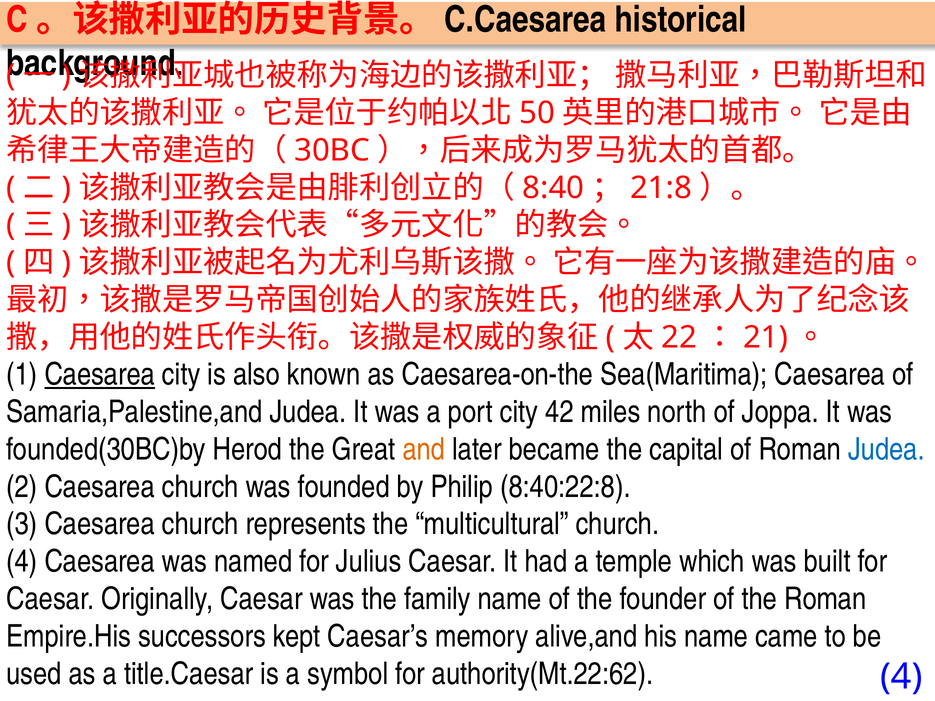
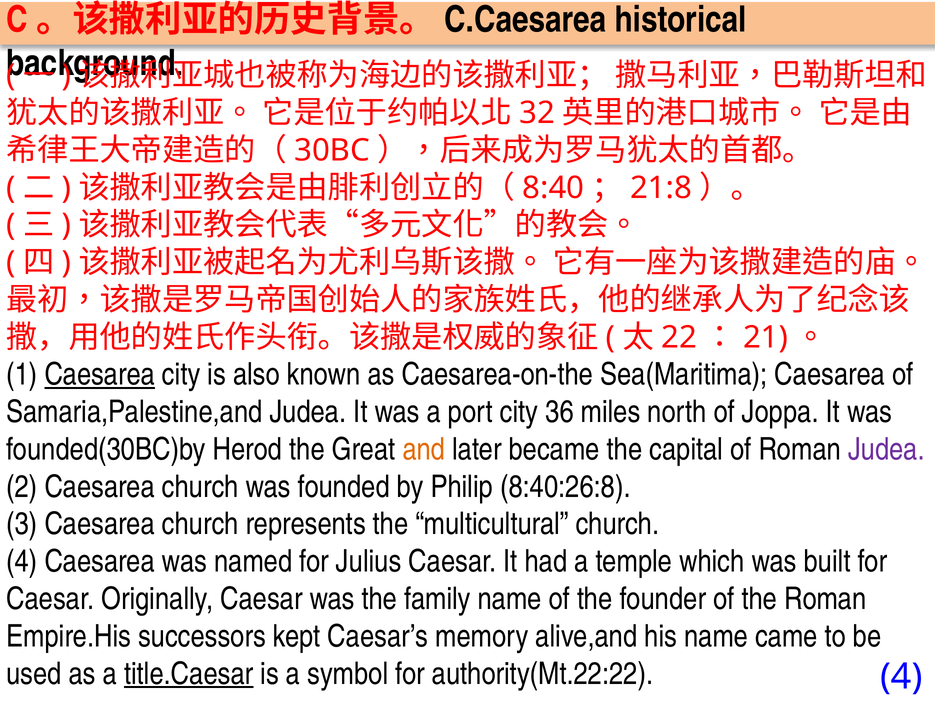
50: 50 -> 32
42: 42 -> 36
Judea at (886, 450) colour: blue -> purple
8:40:22:8: 8:40:22:8 -> 8:40:26:8
title.Caesar underline: none -> present
authority(Mt.22:62: authority(Mt.22:62 -> authority(Mt.22:22
